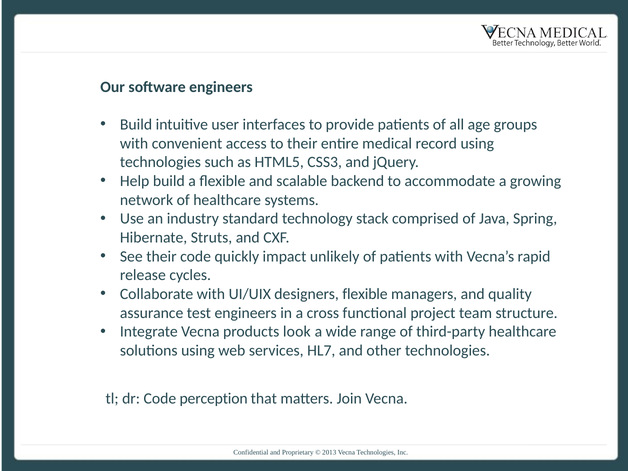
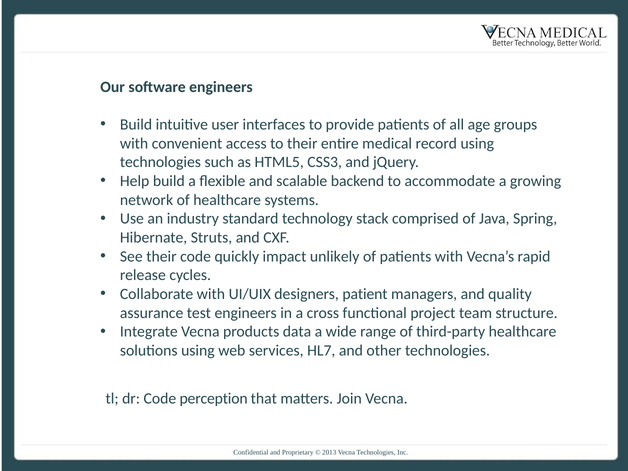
designers flexible: flexible -> patient
look: look -> data
